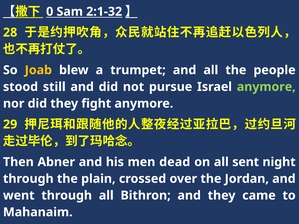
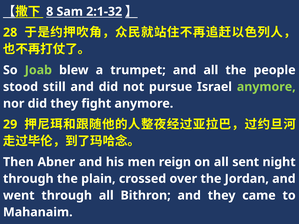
0: 0 -> 8
Joab colour: yellow -> light green
dead: dead -> reign
